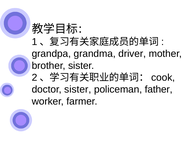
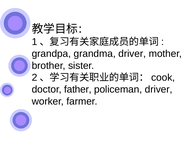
doctor sister: sister -> father
policeman father: father -> driver
